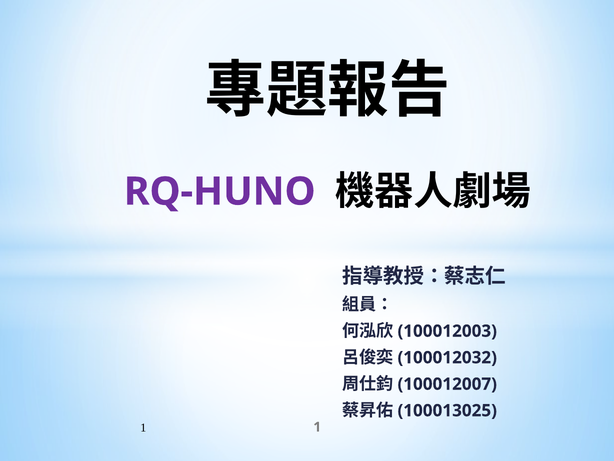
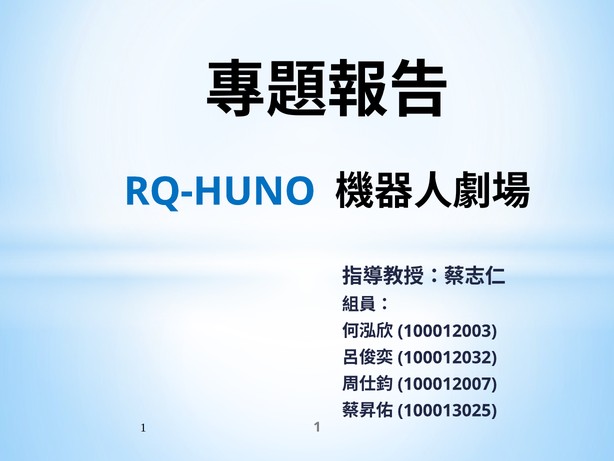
RQ-HUNO colour: purple -> blue
